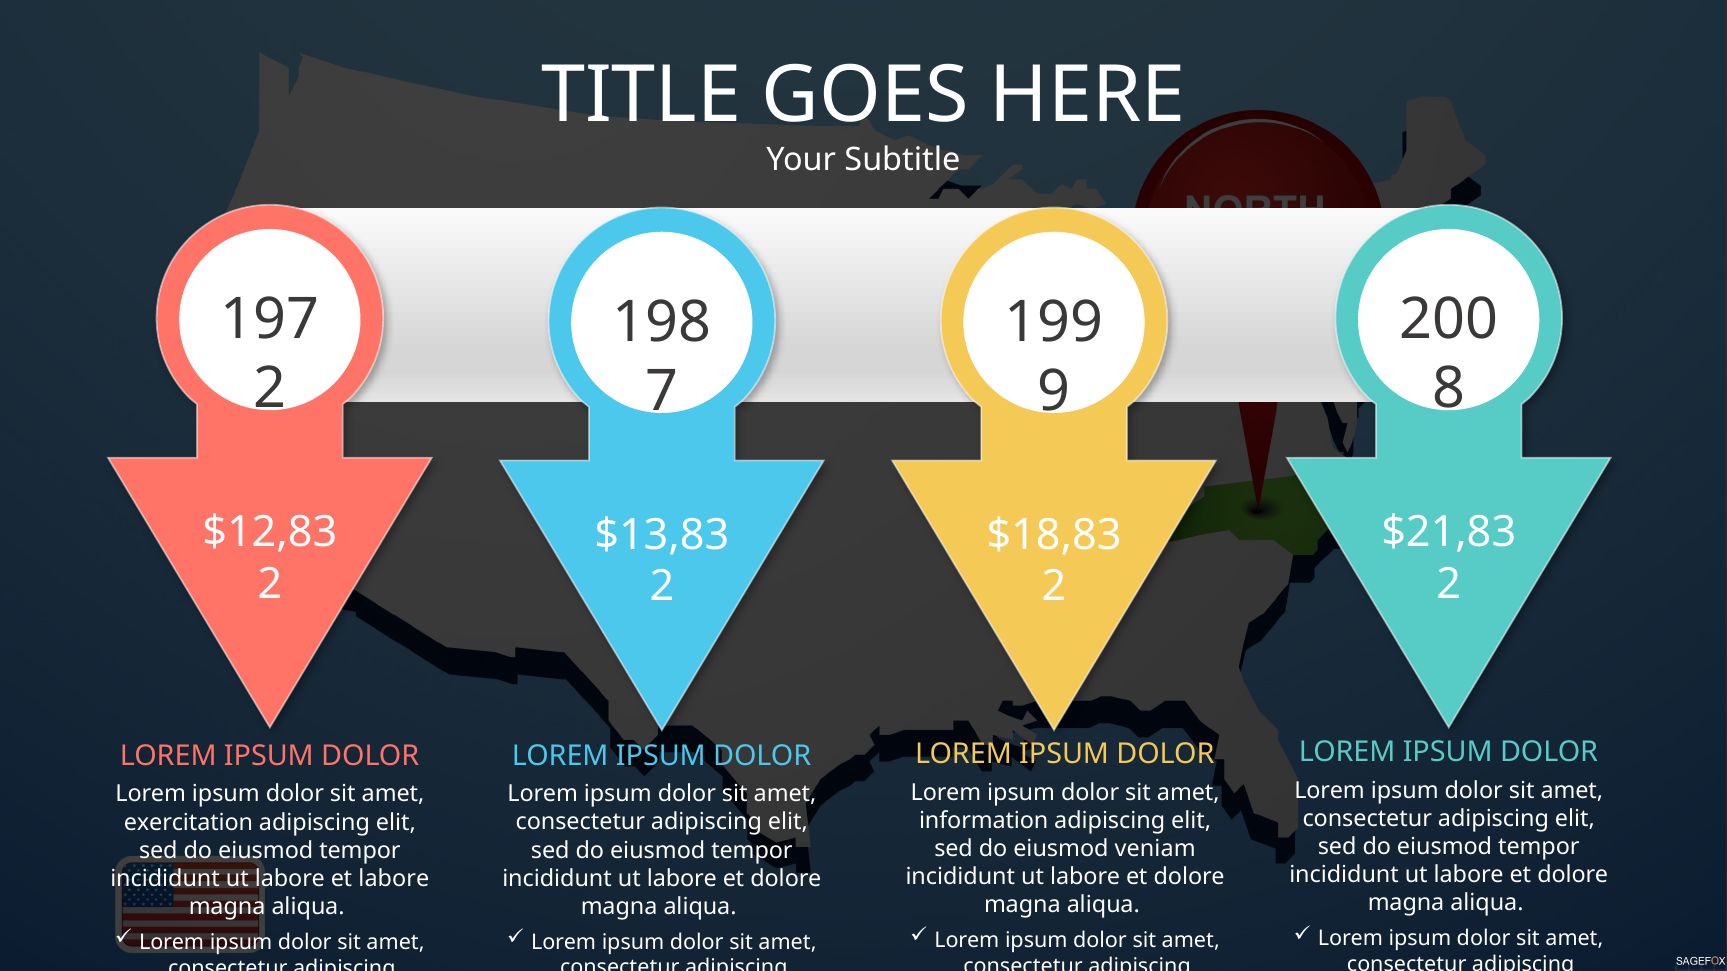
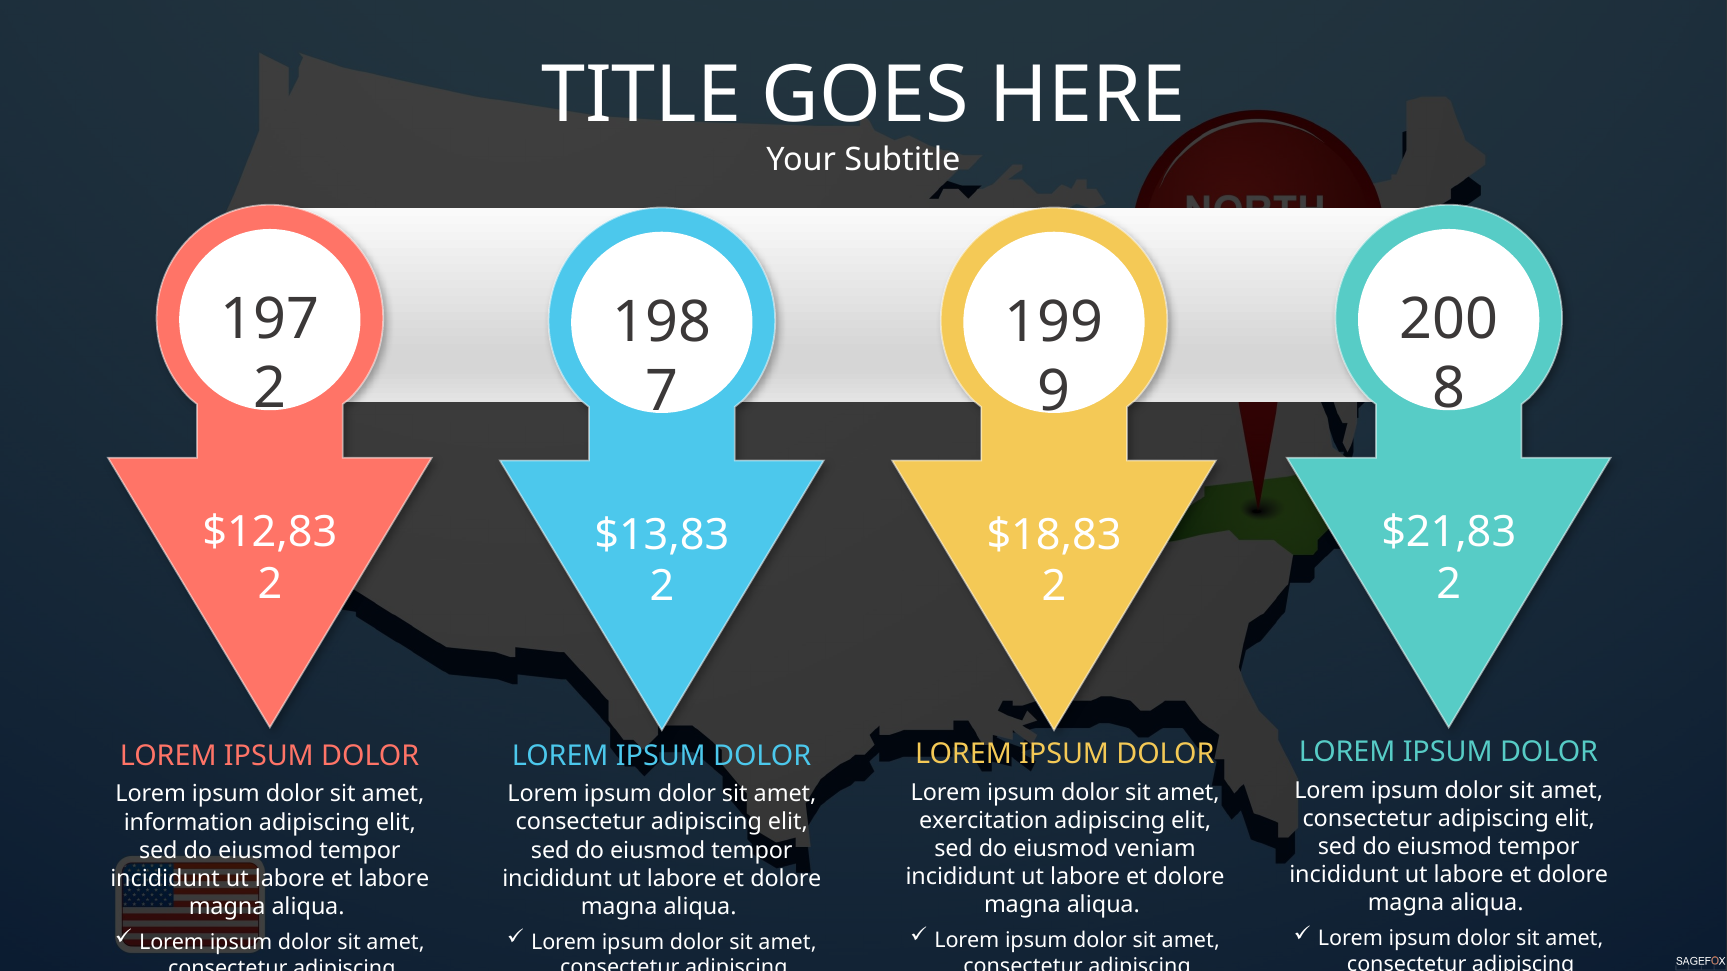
information: information -> exercitation
exercitation: exercitation -> information
